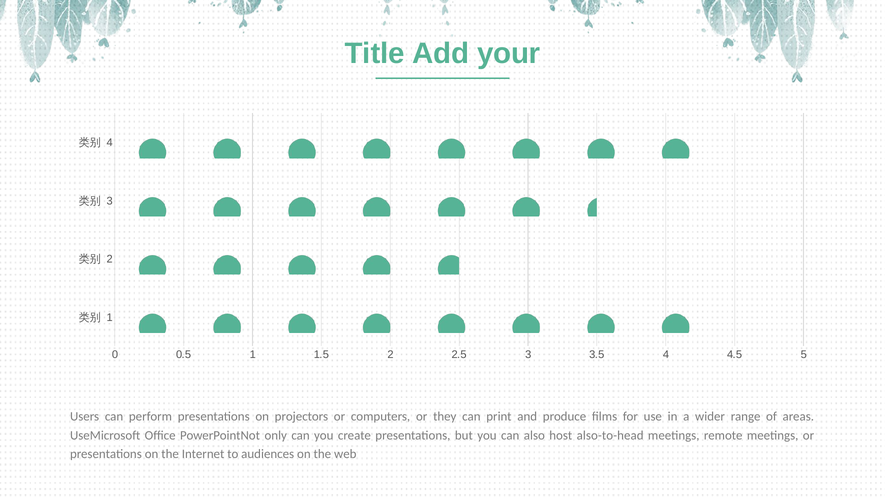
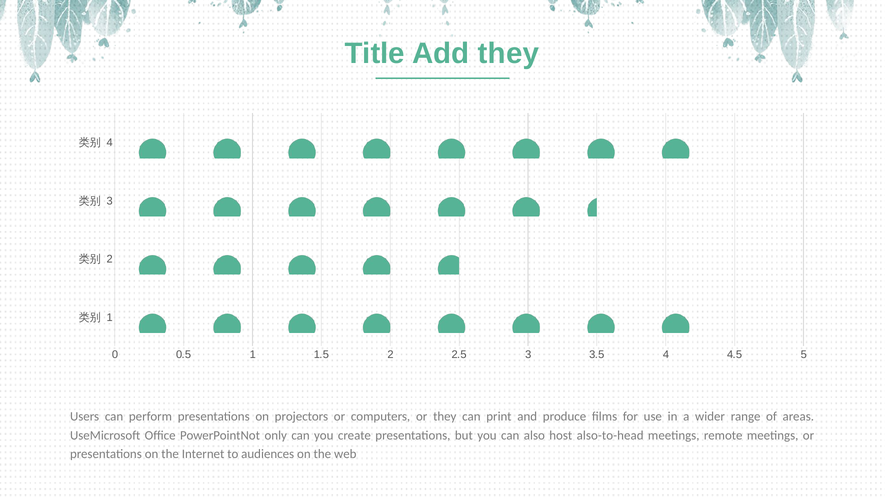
Add your: your -> they
